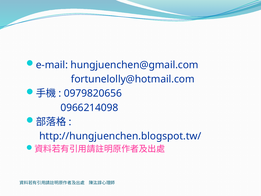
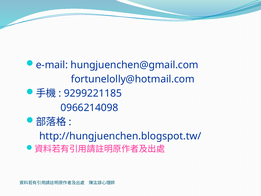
0979820656: 0979820656 -> 9299221185
